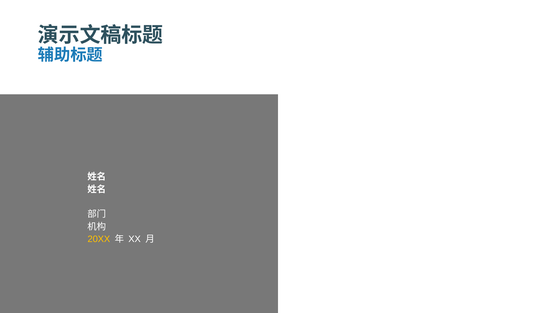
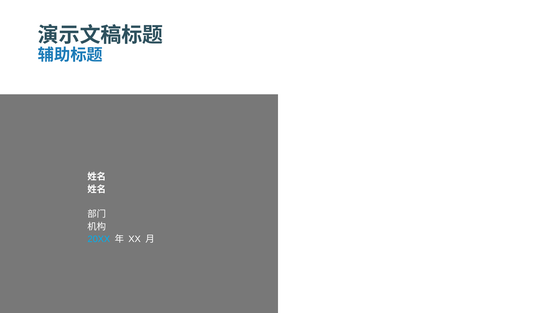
20XX colour: yellow -> light blue
